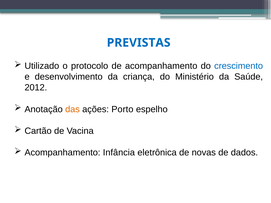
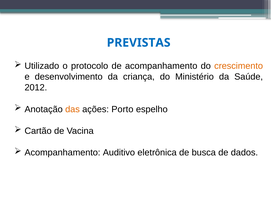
crescimento colour: blue -> orange
Infância: Infância -> Auditivo
novas: novas -> busca
